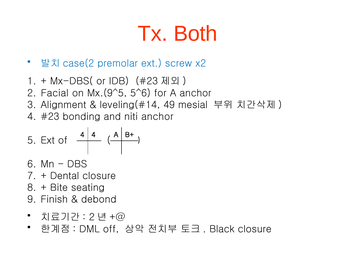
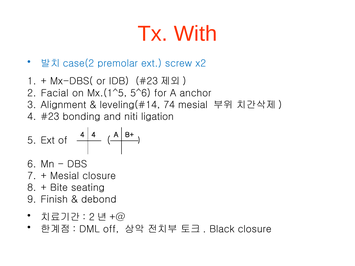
Both: Both -> With
Mx.(9^5: Mx.(9^5 -> Mx.(1^5
49: 49 -> 74
niti anchor: anchor -> ligation
Dental at (65, 176): Dental -> Mesial
